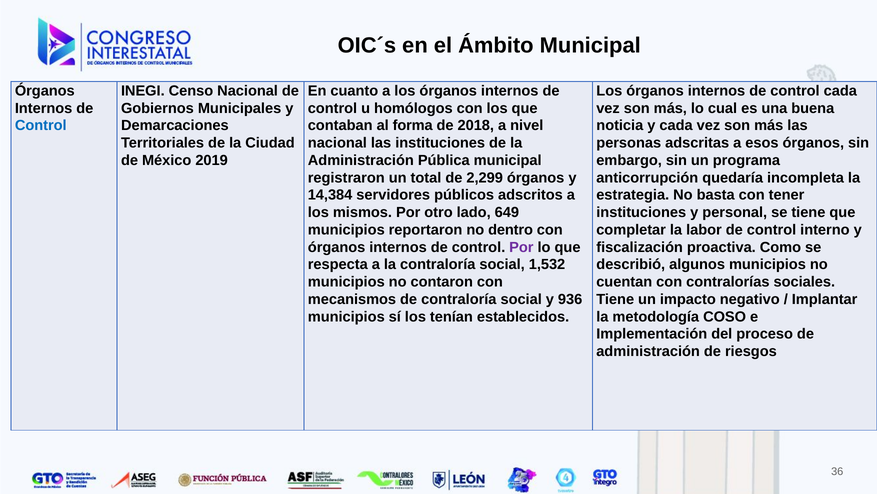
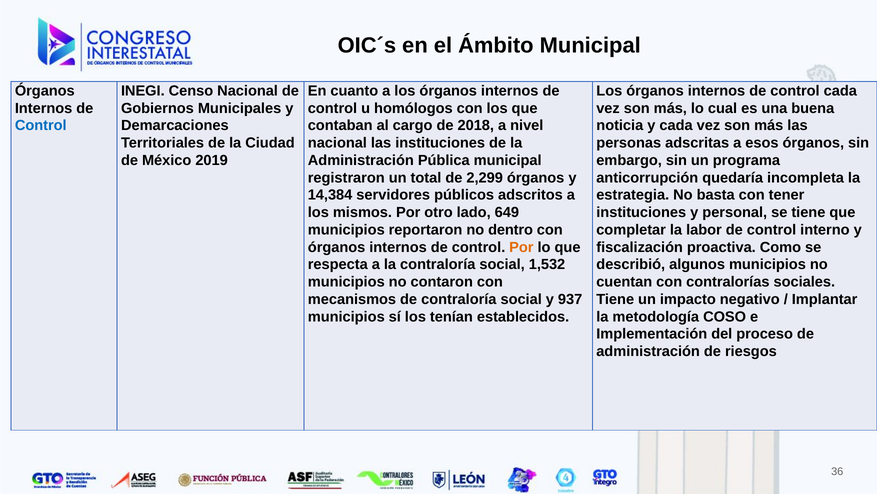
forma: forma -> cargo
Por at (521, 247) colour: purple -> orange
936: 936 -> 937
